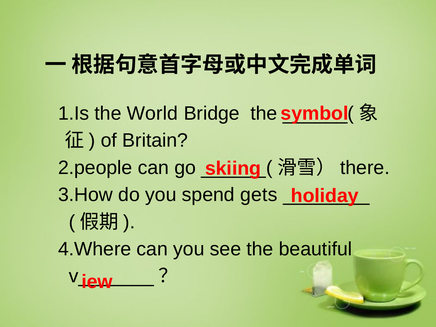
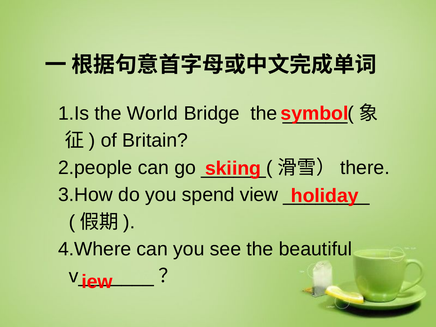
gets: gets -> view
